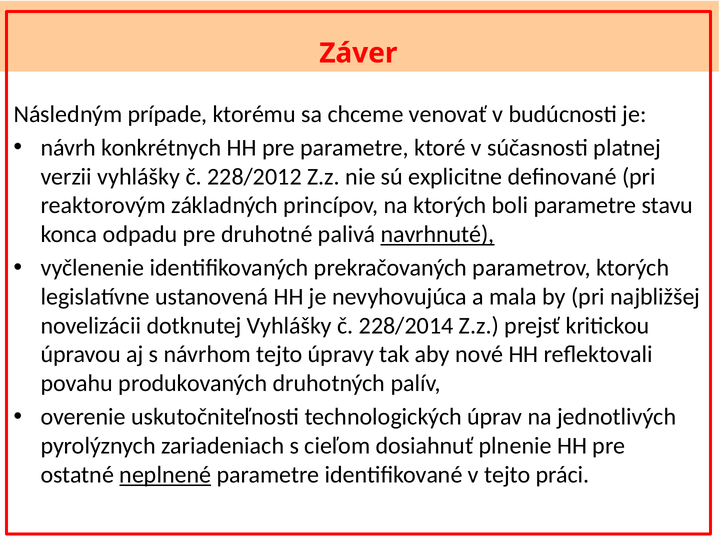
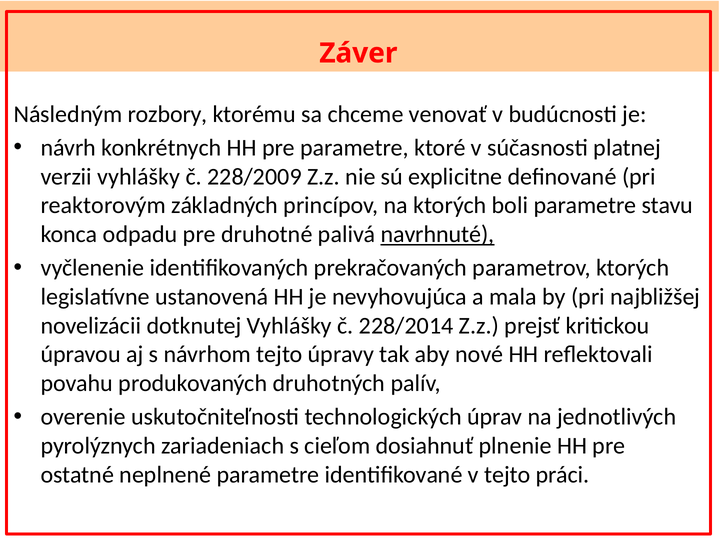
prípade: prípade -> rozbory
228/2012: 228/2012 -> 228/2009
neplnené underline: present -> none
